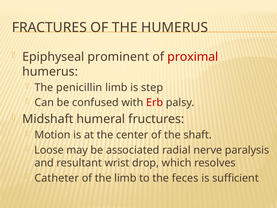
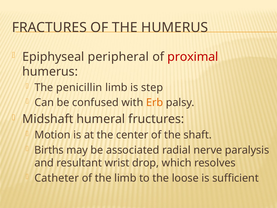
prominent: prominent -> peripheral
Erb colour: red -> orange
Loose: Loose -> Births
feces: feces -> loose
